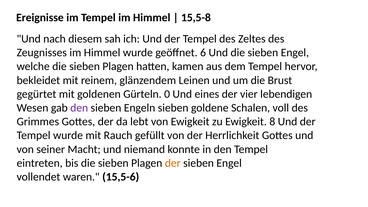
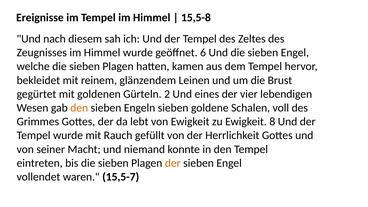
0: 0 -> 2
den at (79, 108) colour: purple -> orange
15,5-6: 15,5-6 -> 15,5-7
